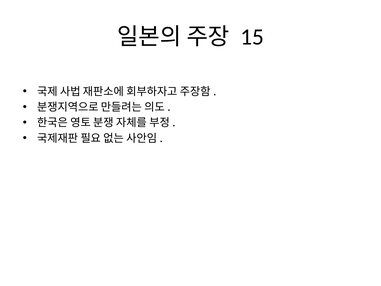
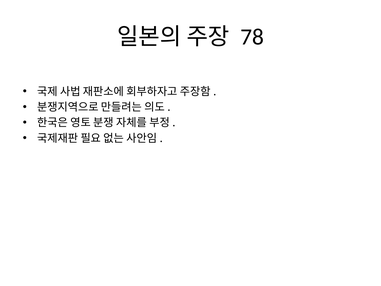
15: 15 -> 78
